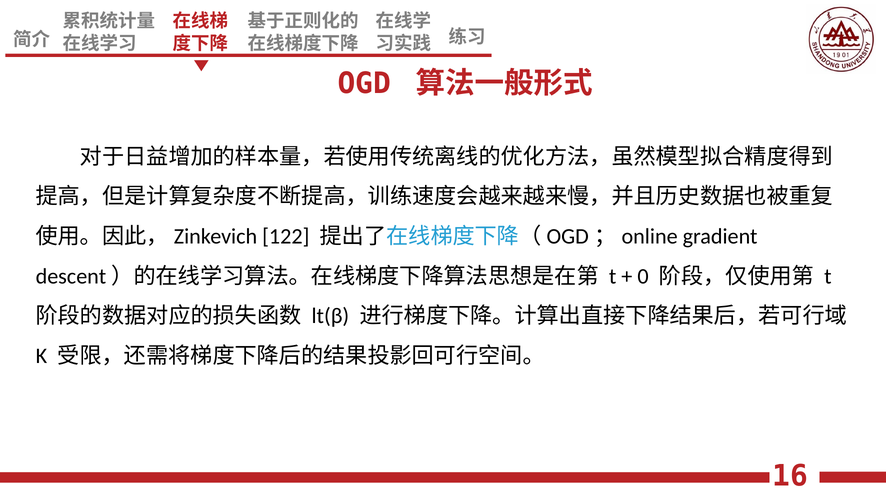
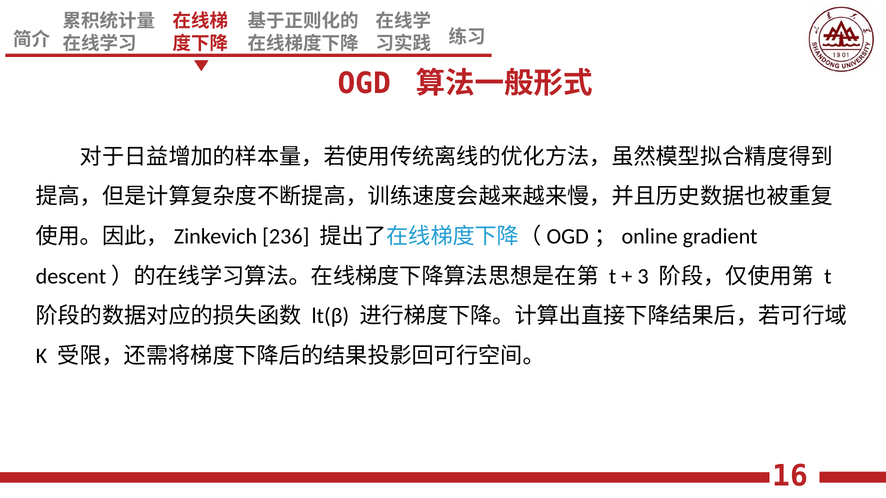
122: 122 -> 236
0: 0 -> 3
